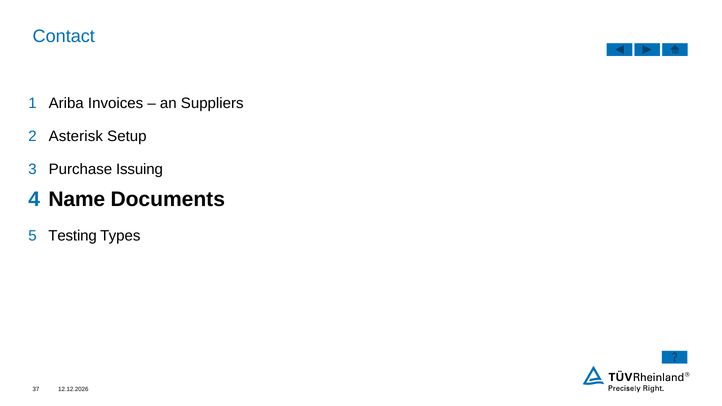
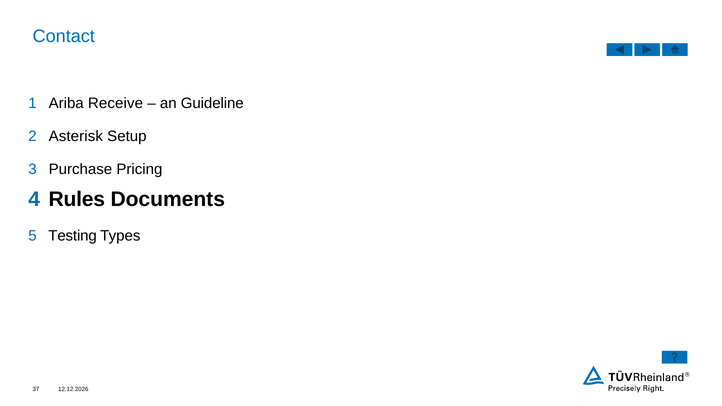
Invoices: Invoices -> Receive
Suppliers: Suppliers -> Guideline
Issuing: Issuing -> Pricing
Name: Name -> Rules
